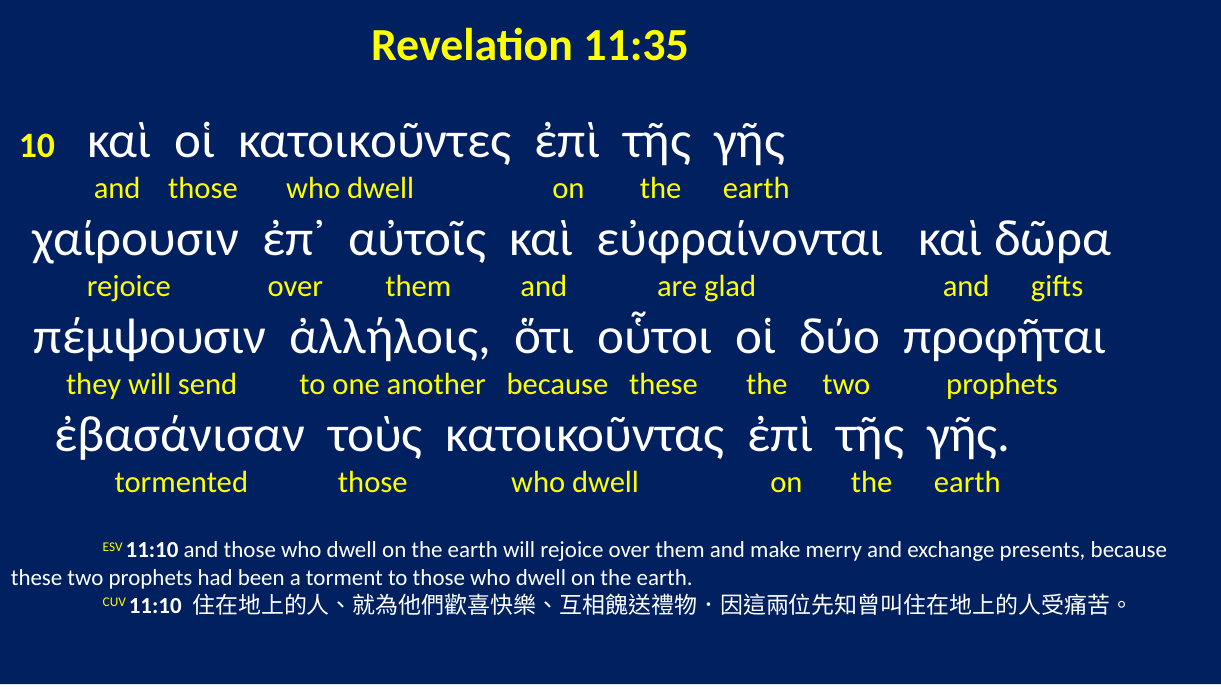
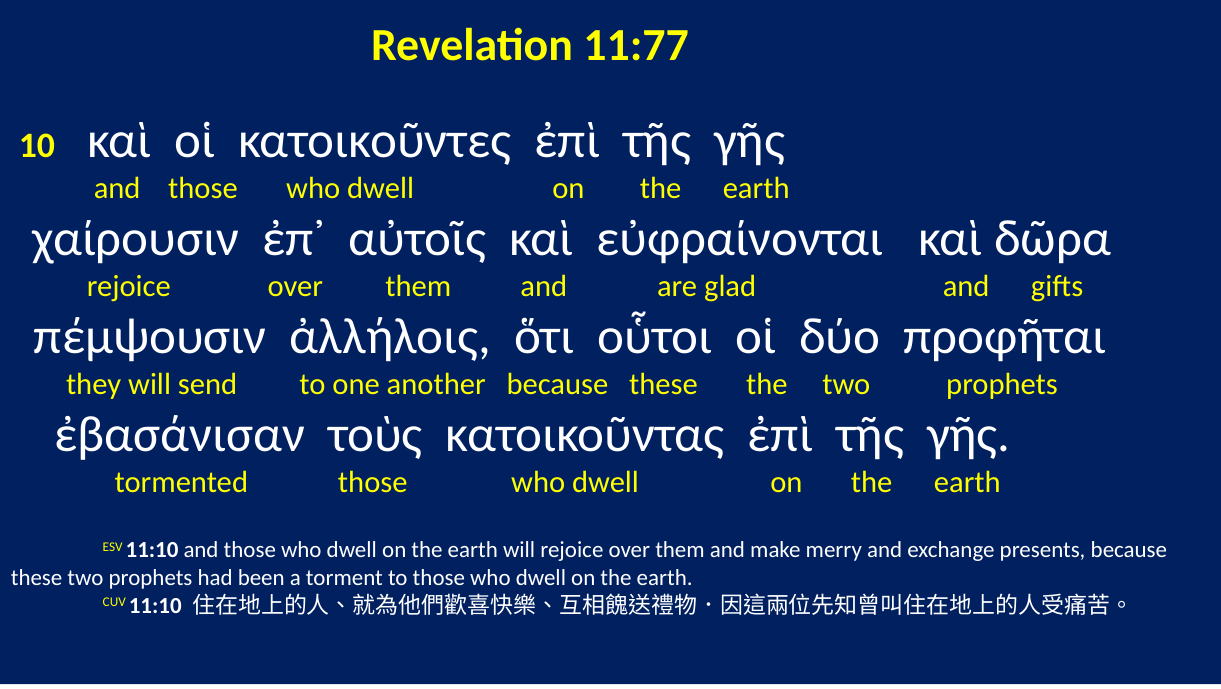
11:35: 11:35 -> 11:77
